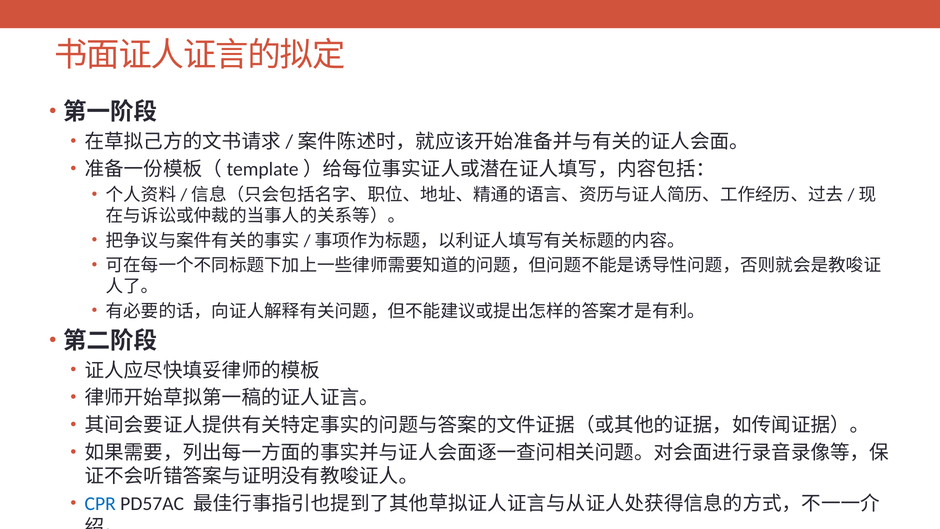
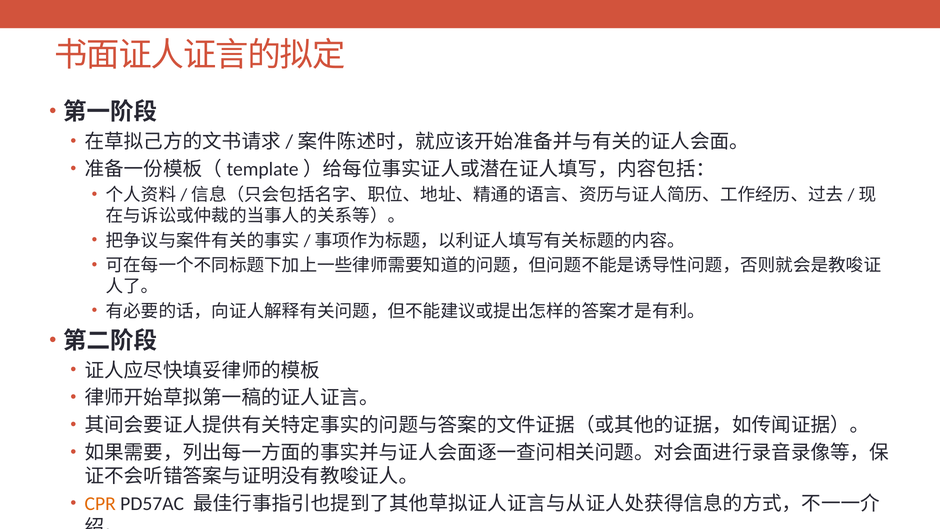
CPR colour: blue -> orange
